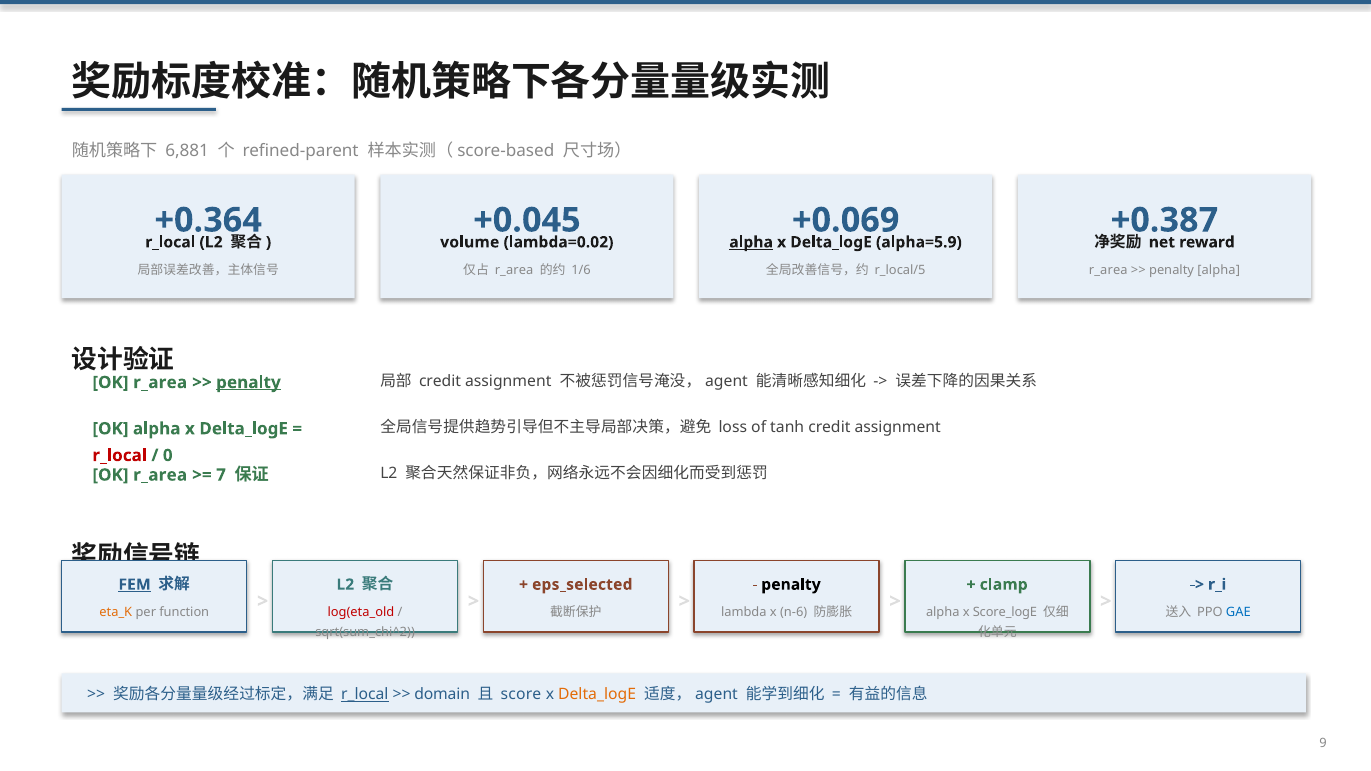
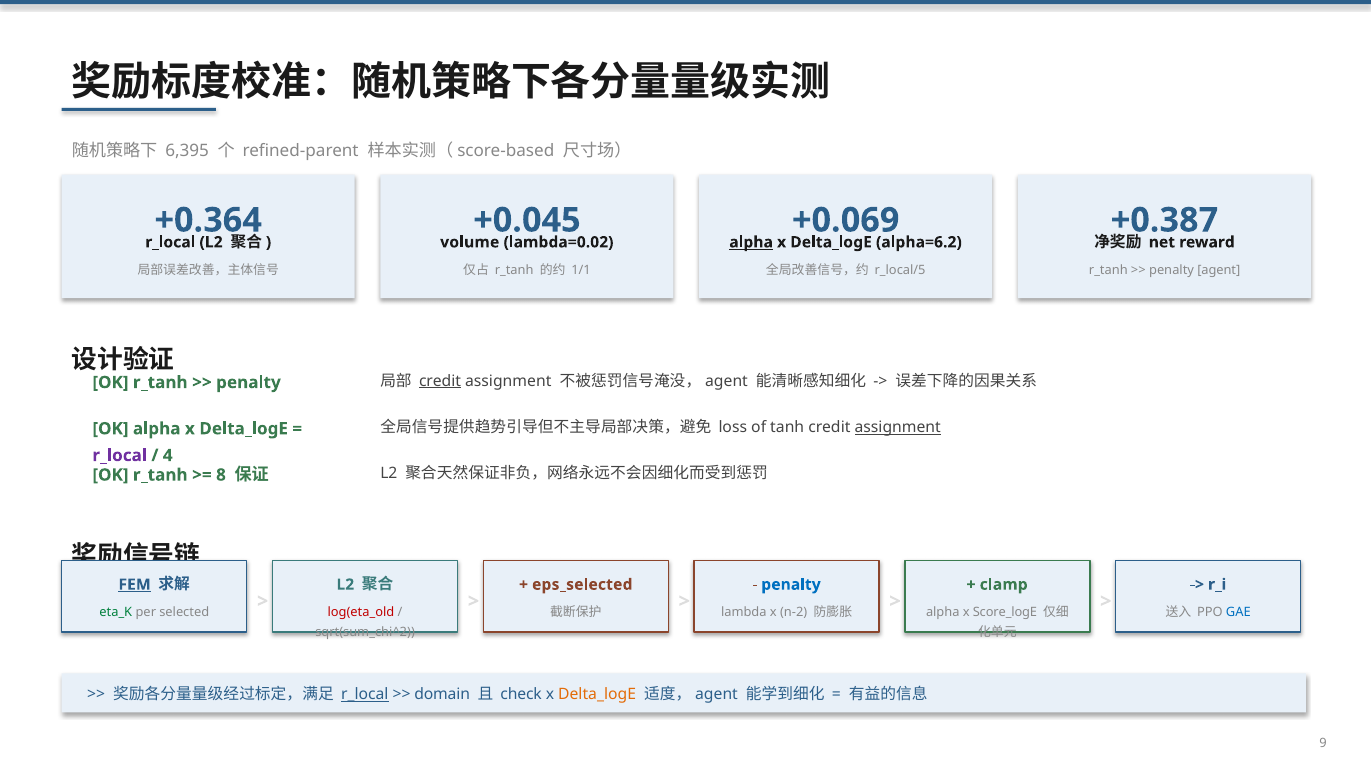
6,881: 6,881 -> 6,395
alpha=5.9: alpha=5.9 -> alpha=6.2
r_area at (514, 270): r_area -> r_tanh
1/6: 1/6 -> 1/1
r_area at (1108, 270): r_area -> r_tanh
penalty alpha: alpha -> agent
r_area at (160, 383): r_area -> r_tanh
penalty at (248, 383) underline: present -> none
credit at (440, 381) underline: none -> present
assignment at (898, 427) underline: none -> present
r_local at (120, 456) colour: red -> purple
0: 0 -> 4
r_area at (160, 475): r_area -> r_tanh
7: 7 -> 8
penalty at (791, 585) colour: black -> blue
eta_K colour: orange -> green
function: function -> selected
n-6: n-6 -> n-2
score: score -> check
